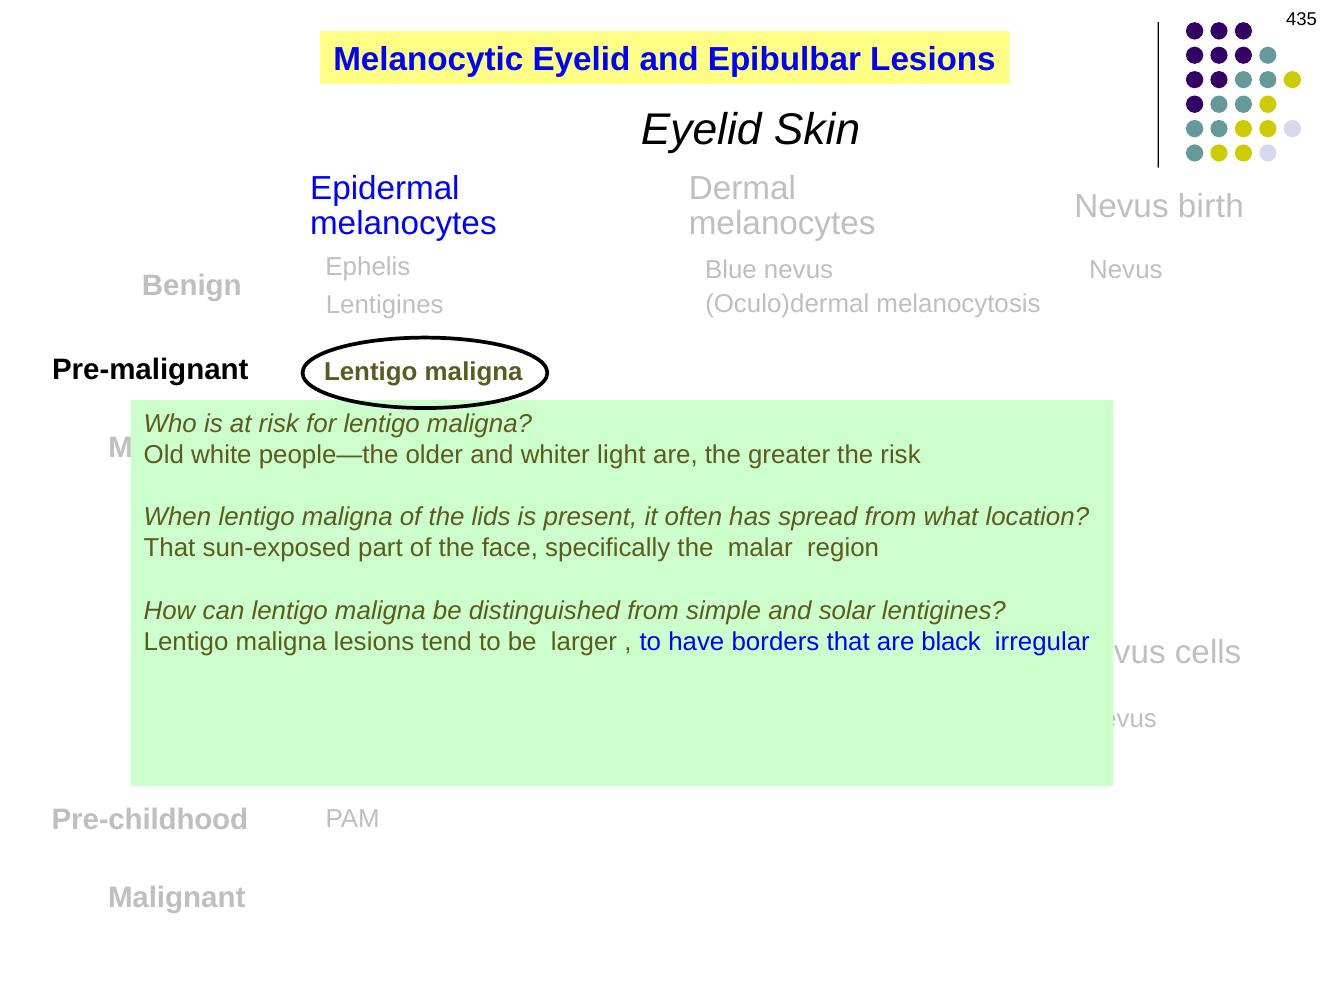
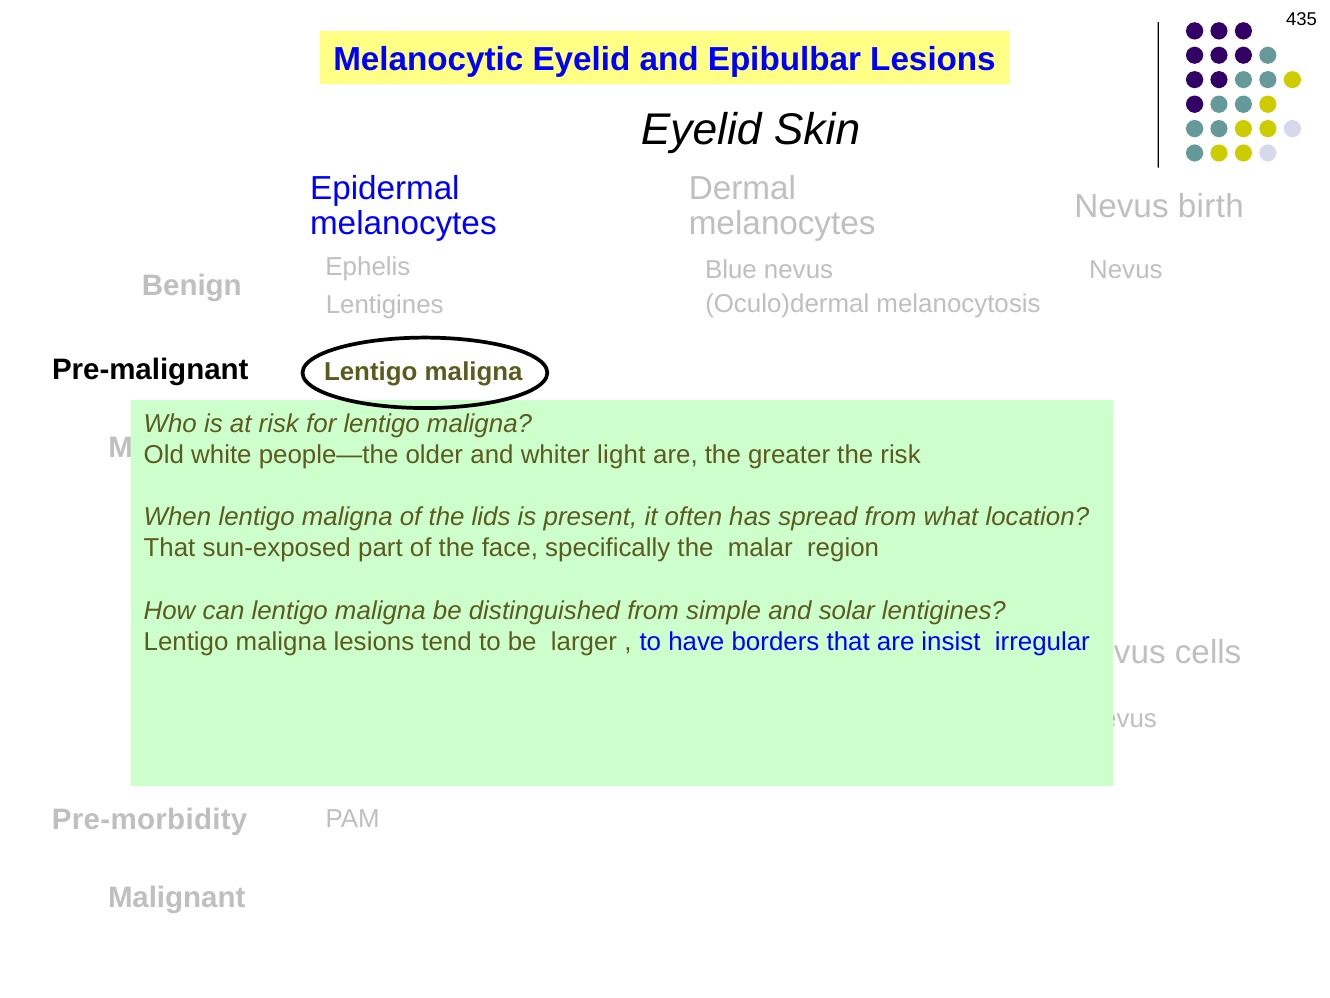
black: black -> insist
Pre-childhood: Pre-childhood -> Pre-morbidity
